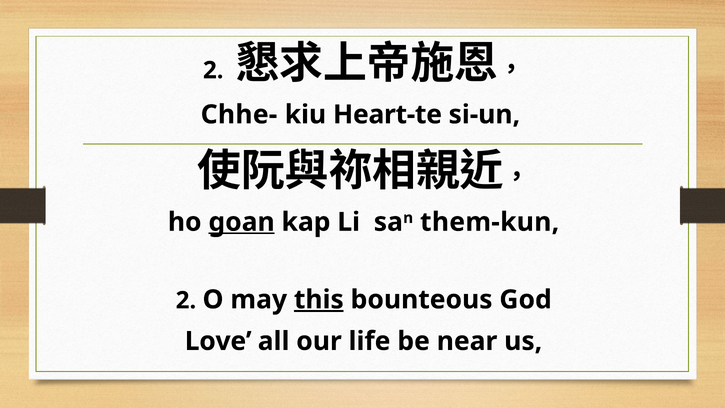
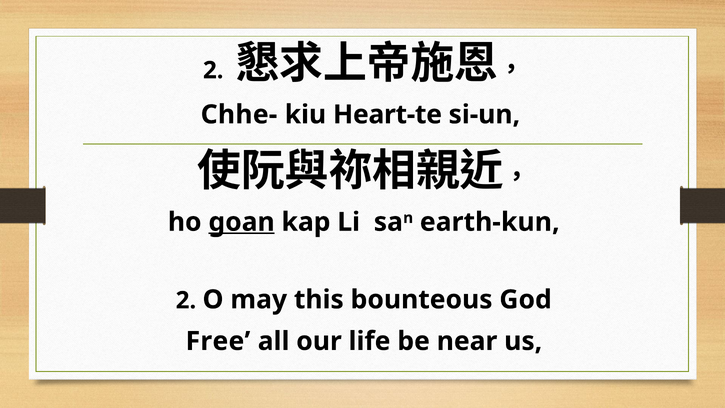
them-kun: them-kun -> earth-kun
this underline: present -> none
Love: Love -> Free
